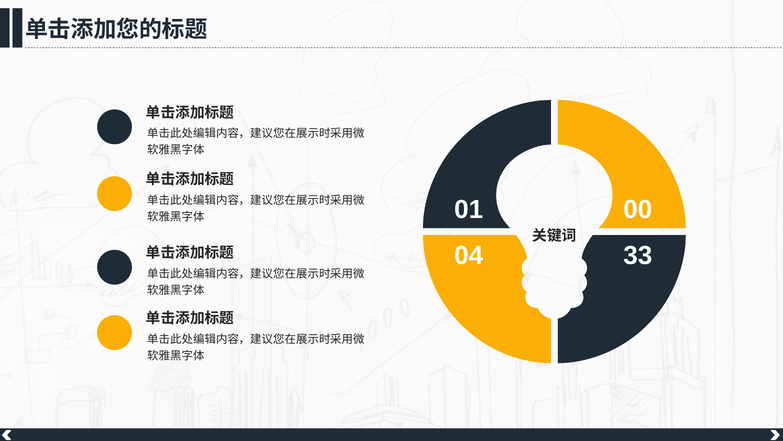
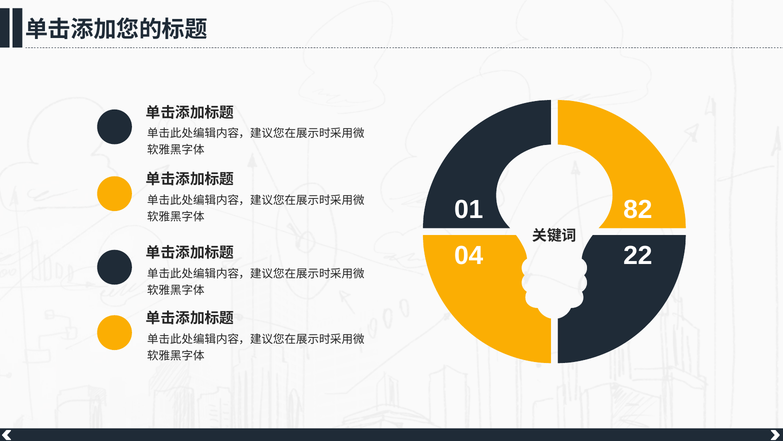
00: 00 -> 82
33: 33 -> 22
